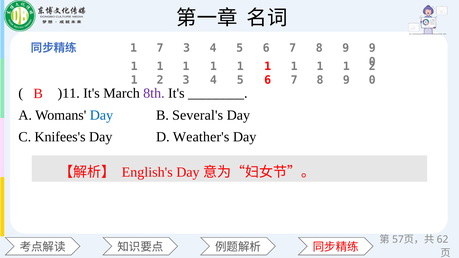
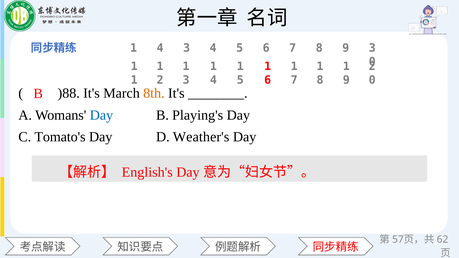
7 at (160, 48): 7 -> 4
9 9: 9 -> 3
)11: )11 -> )88
8th colour: purple -> orange
Several's: Several's -> Playing's
Knifees's: Knifees's -> Tomato's
